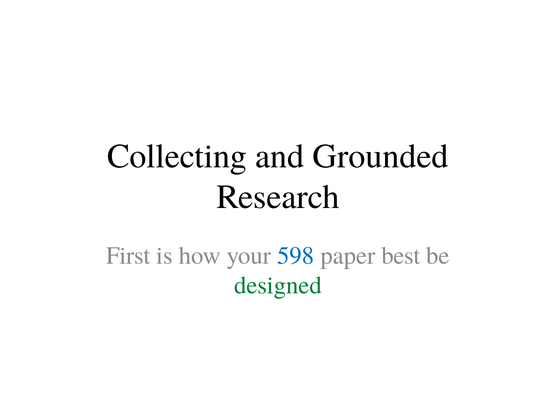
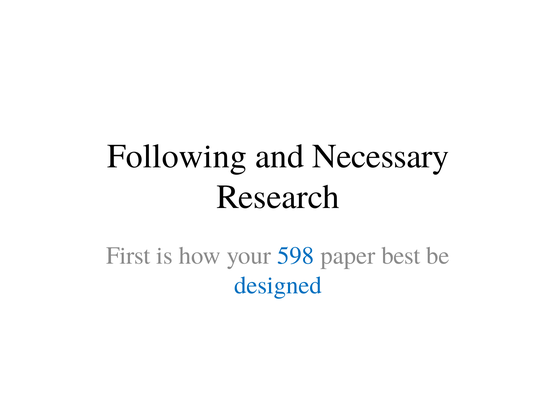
Collecting: Collecting -> Following
Grounded: Grounded -> Necessary
designed colour: green -> blue
